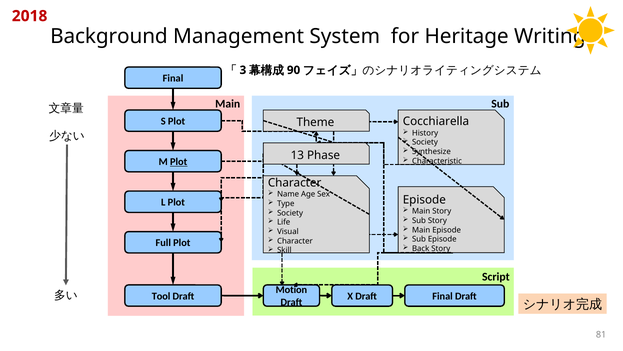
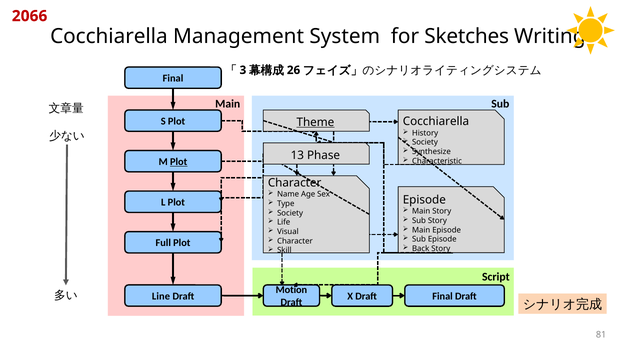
2018: 2018 -> 2066
Background at (109, 36): Background -> Cocchiarella
Heritage: Heritage -> Sketches
90: 90 -> 26
Theme underline: none -> present
Tool: Tool -> Line
